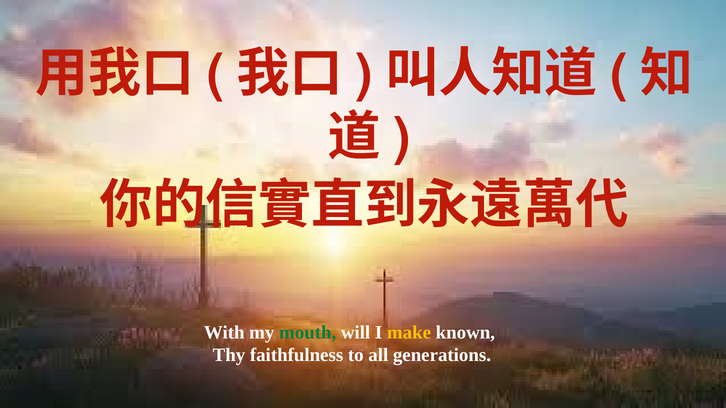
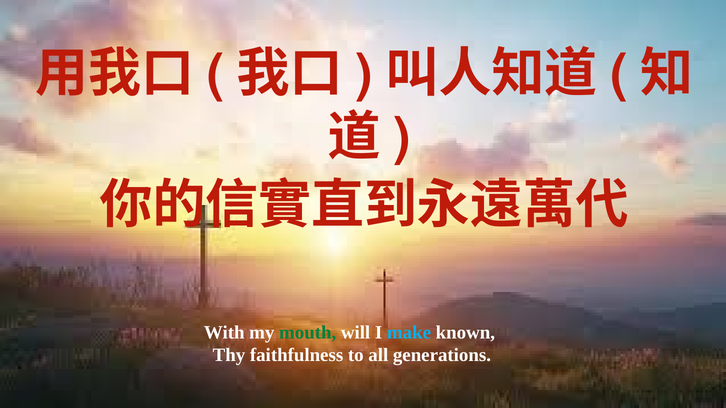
make colour: yellow -> light blue
